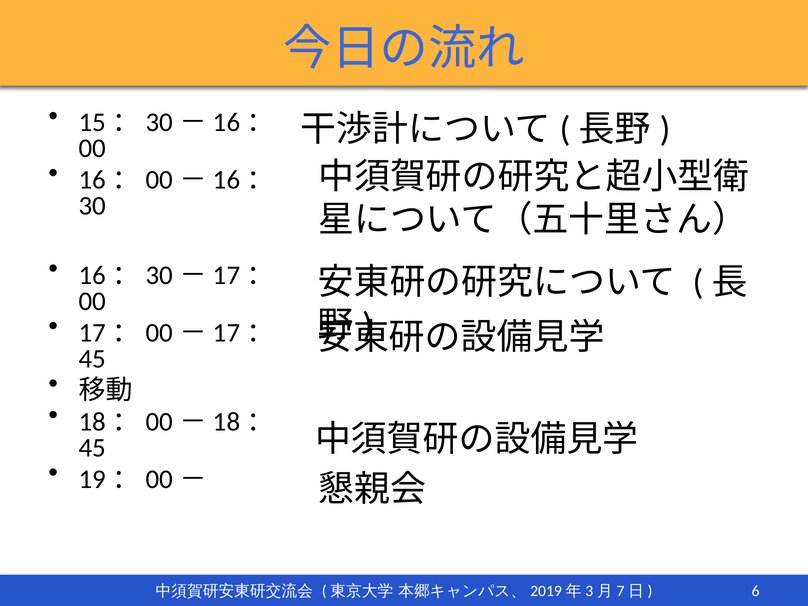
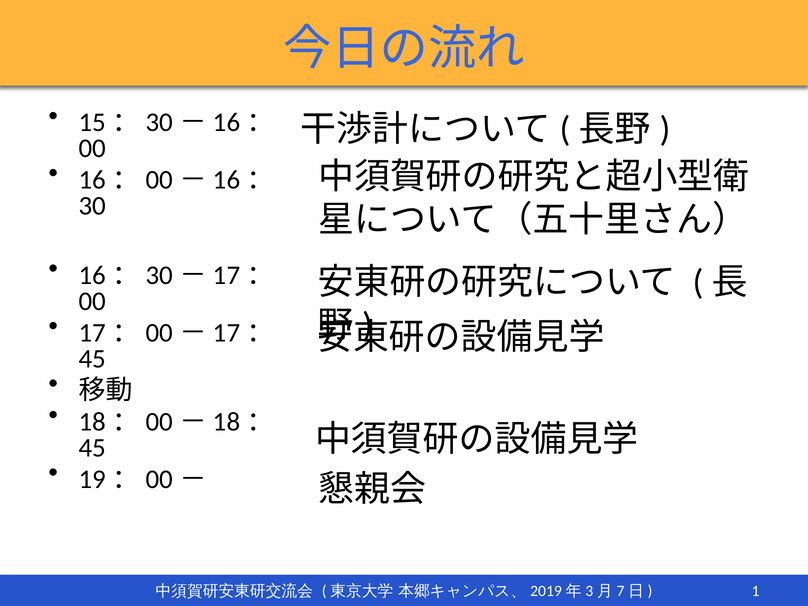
6: 6 -> 1
